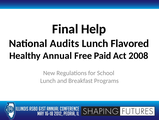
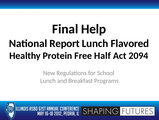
Audits: Audits -> Report
Annual: Annual -> Protein
Paid: Paid -> Half
2008: 2008 -> 2094
